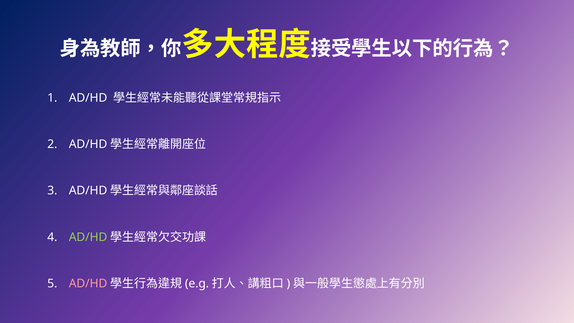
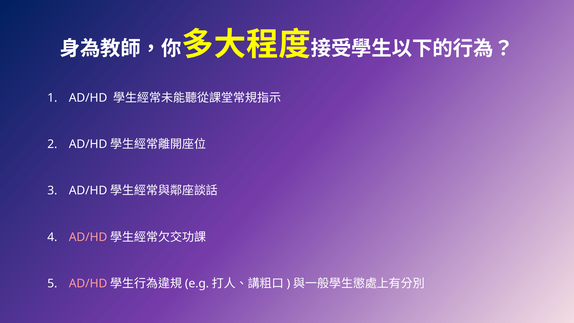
AD/HD at (88, 237) colour: light green -> pink
